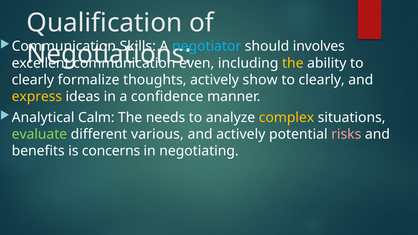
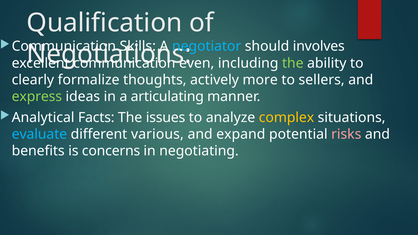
the at (293, 63) colour: yellow -> light green
show: show -> more
clearly at (322, 80): clearly -> sellers
express colour: yellow -> light green
confidence: confidence -> articulating
Calm: Calm -> Facts
needs: needs -> issues
evaluate colour: light green -> light blue
and actively: actively -> expand
